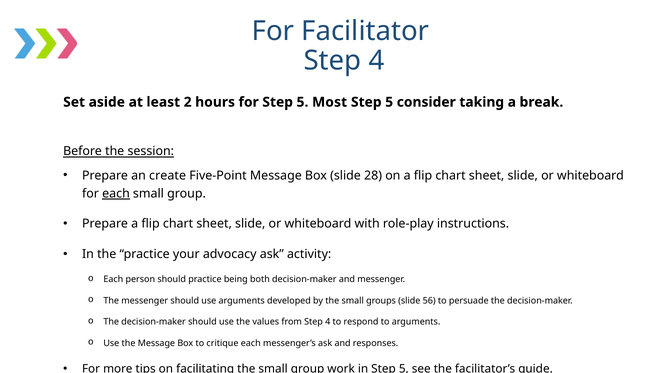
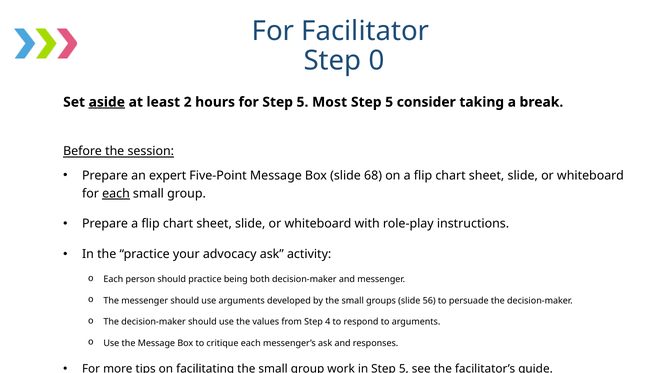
4 at (377, 61): 4 -> 0
aside underline: none -> present
create: create -> expert
28: 28 -> 68
